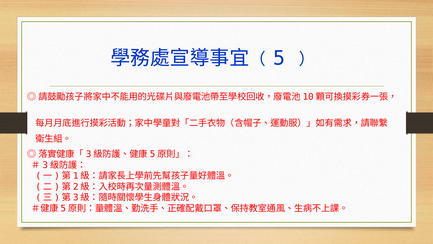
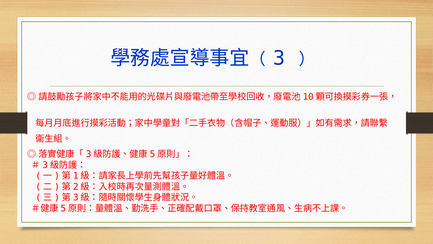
5: 5 -> 3
